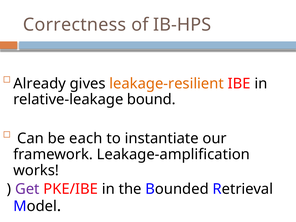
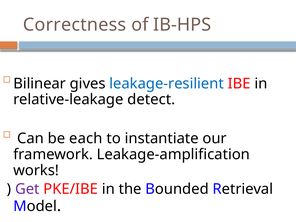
Already: Already -> Bilinear
leakage-resilient colour: orange -> blue
bound: bound -> detect
